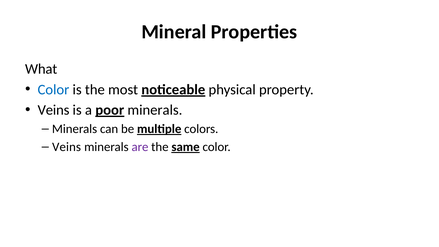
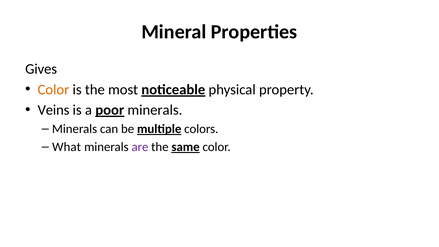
What: What -> Gives
Color at (53, 90) colour: blue -> orange
Veins at (67, 147): Veins -> What
